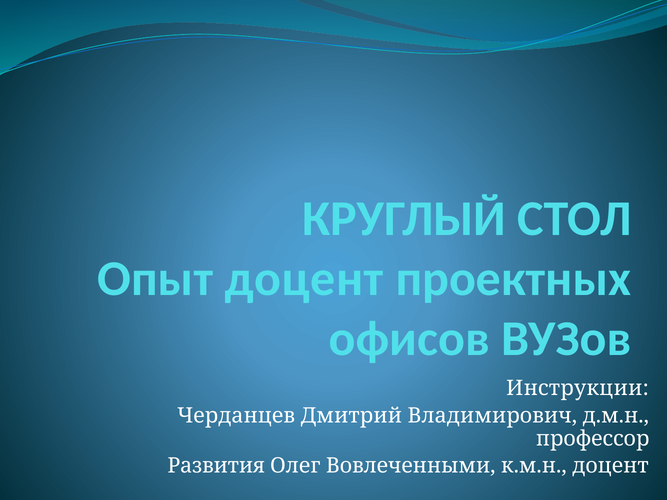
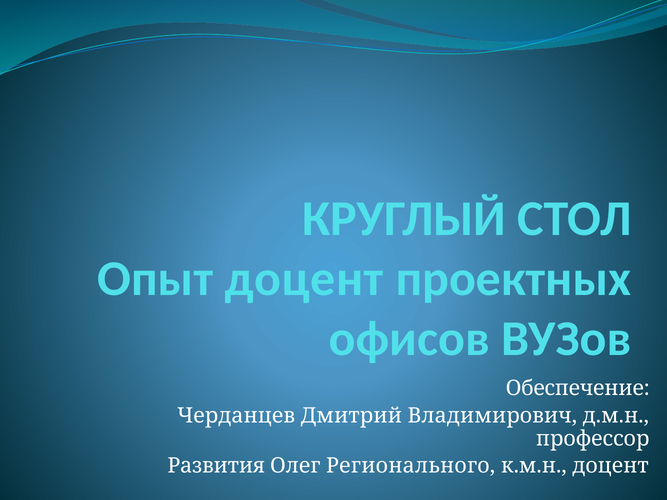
Инструкции: Инструкции -> Обеспечение
Вовлеченными: Вовлеченными -> Регионального
